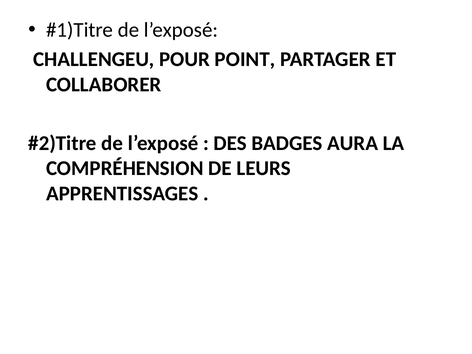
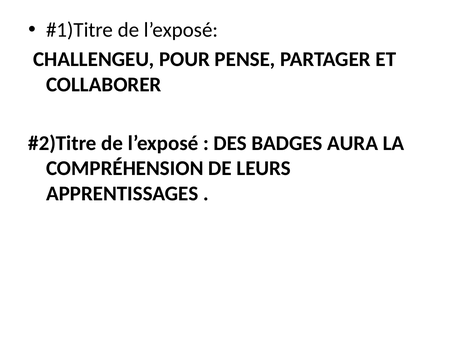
POINT: POINT -> PENSE
